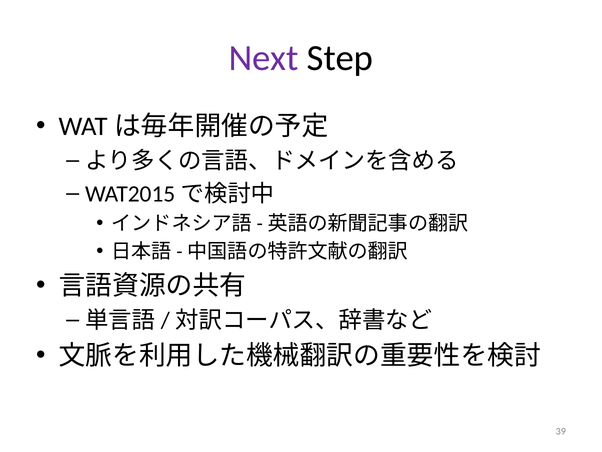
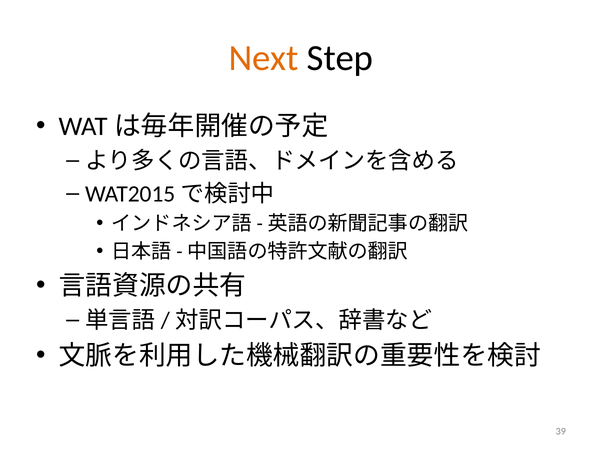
Next colour: purple -> orange
